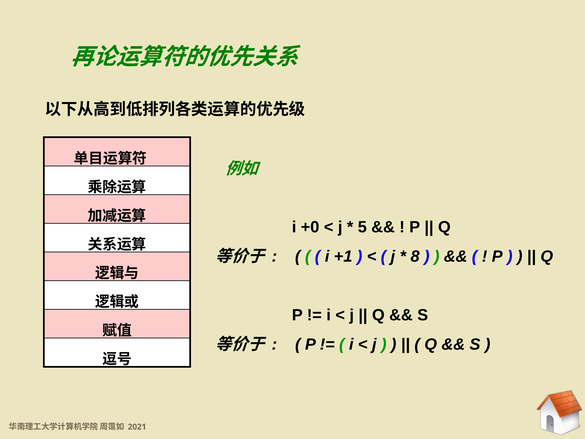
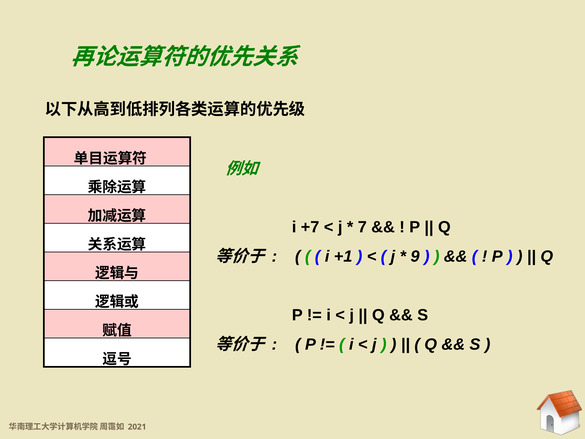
+0: +0 -> +7
5: 5 -> 7
8: 8 -> 9
